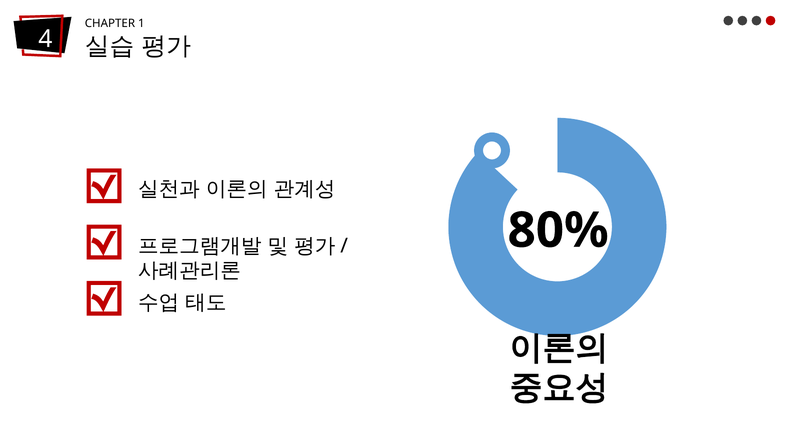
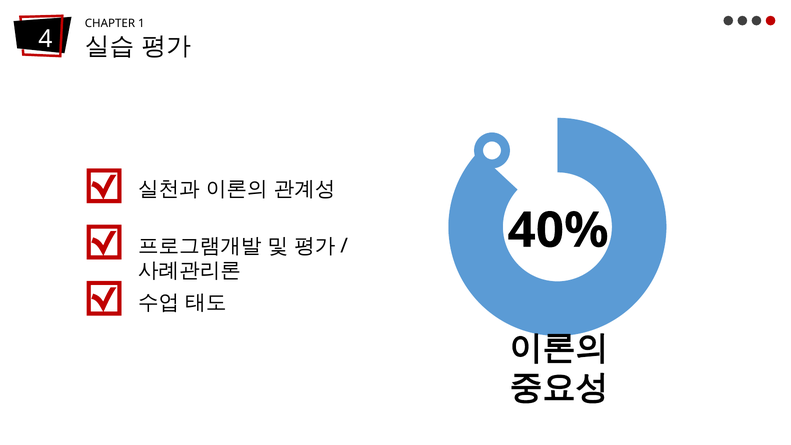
80%: 80% -> 40%
